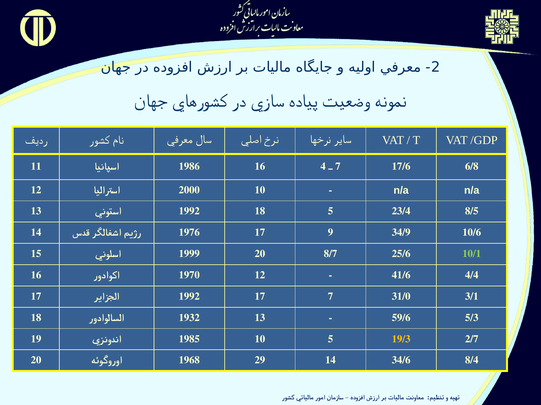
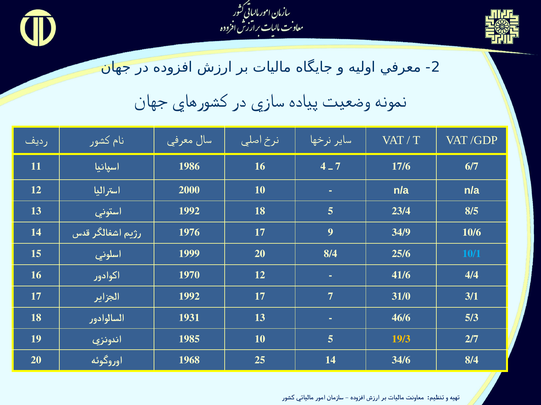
6/8: 6/8 -> 6/7
20 8/7: 8/7 -> 8/4
10/1 colour: light green -> light blue
1932: 1932 -> 1931
59/6: 59/6 -> 46/6
29: 29 -> 25
